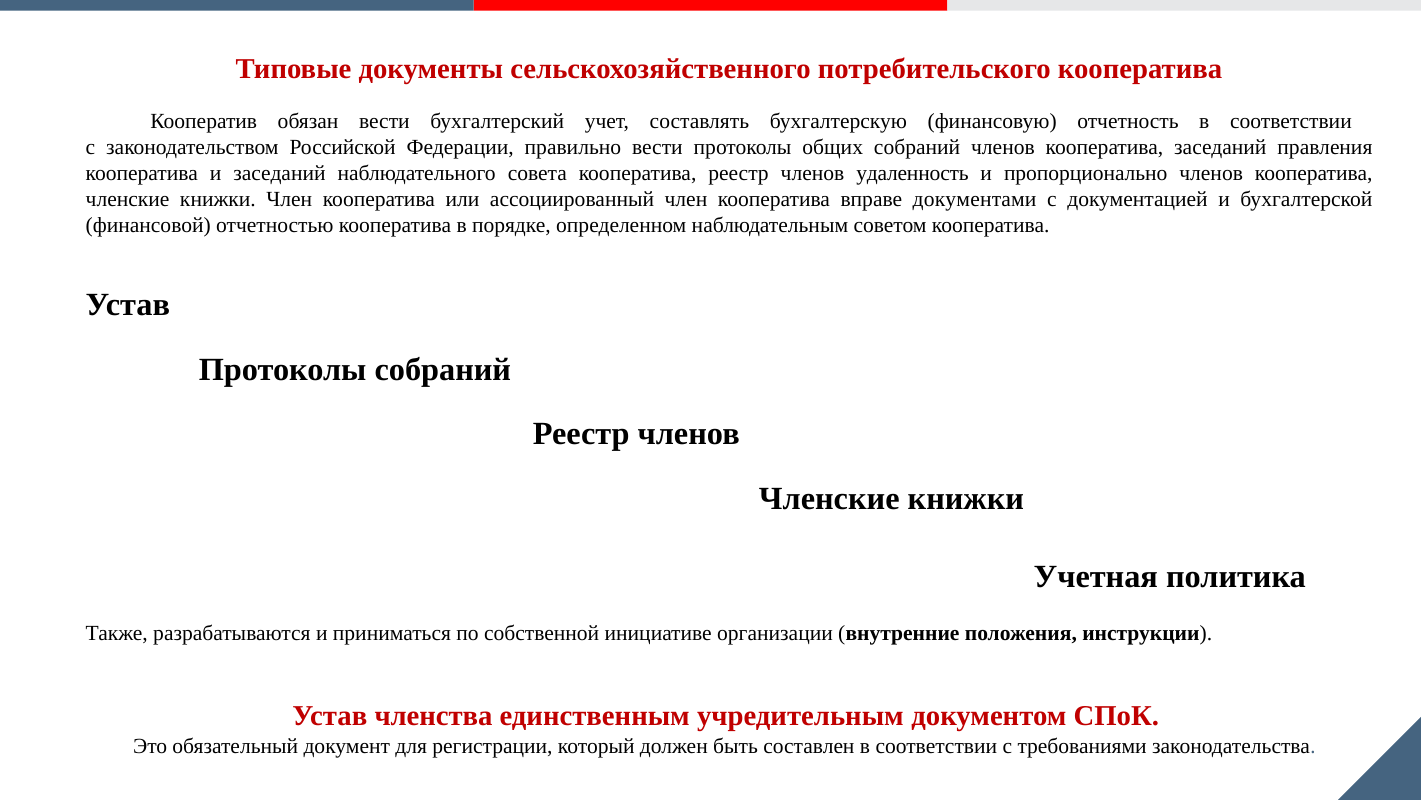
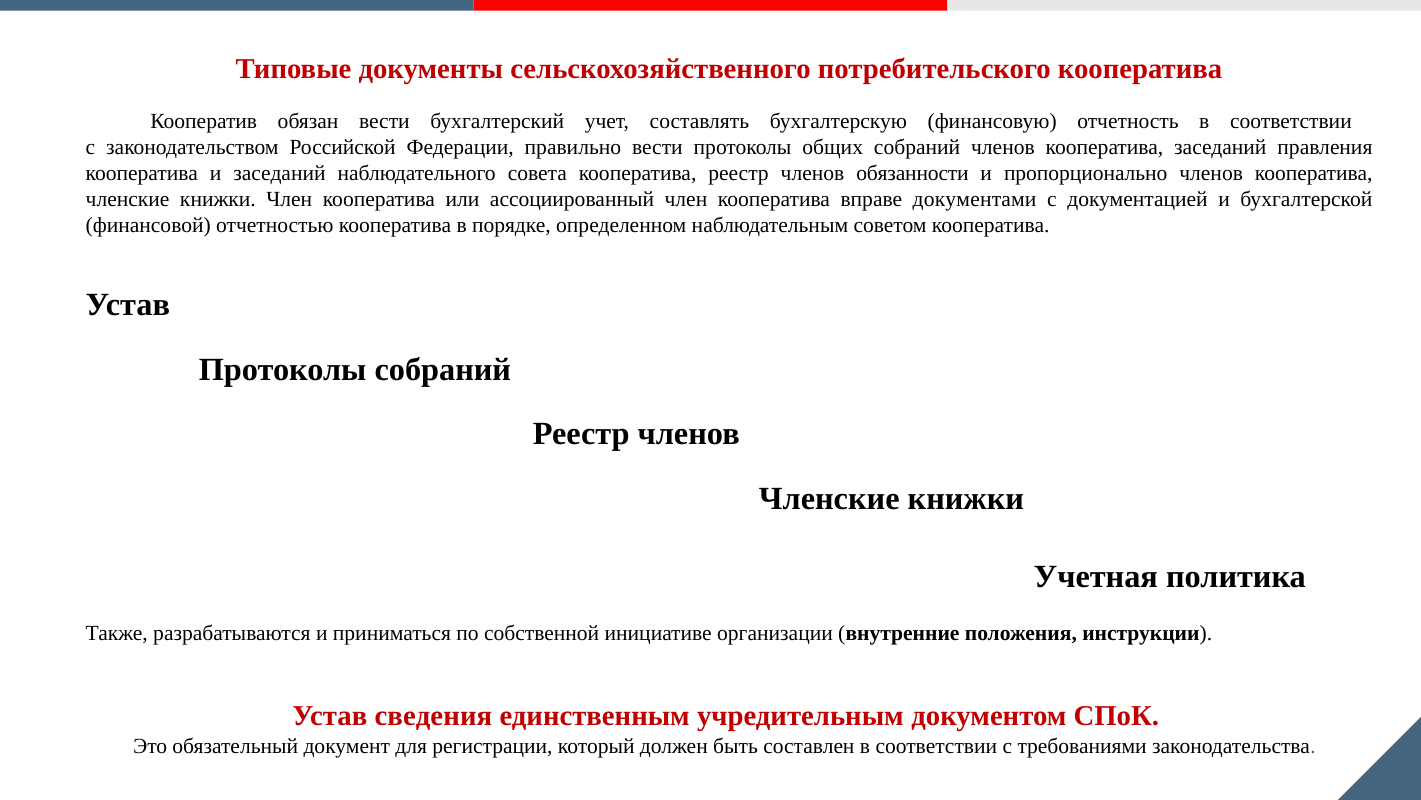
удаленность: удаленность -> обязанности
членства: членства -> сведения
